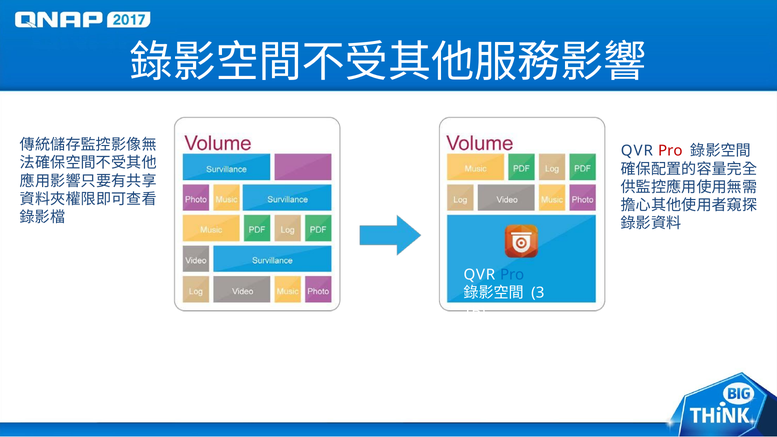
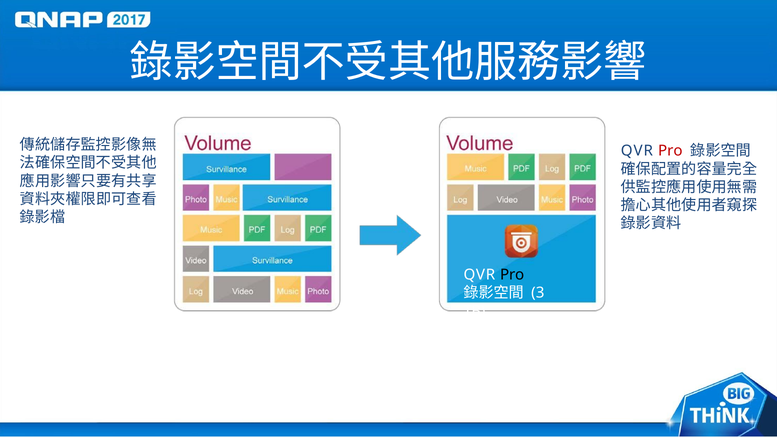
Pro at (512, 275) colour: blue -> black
